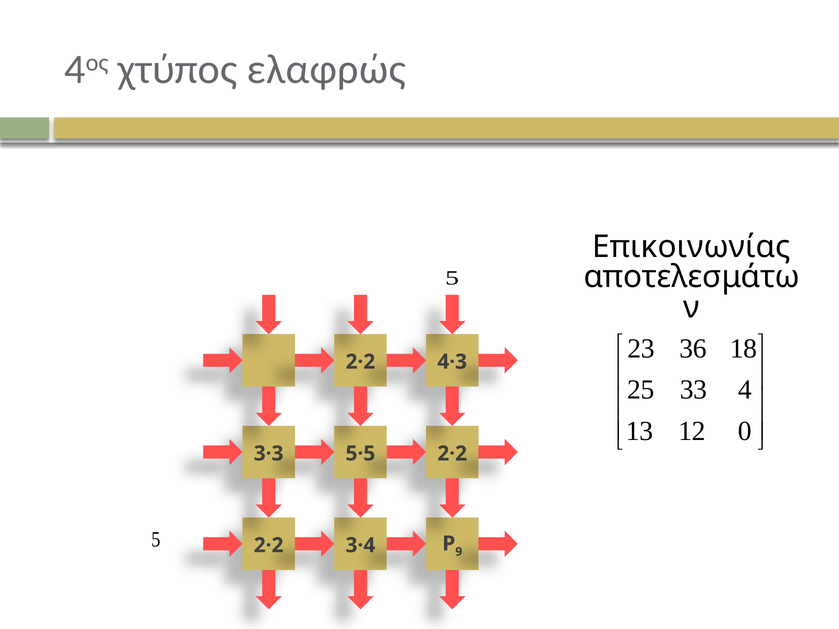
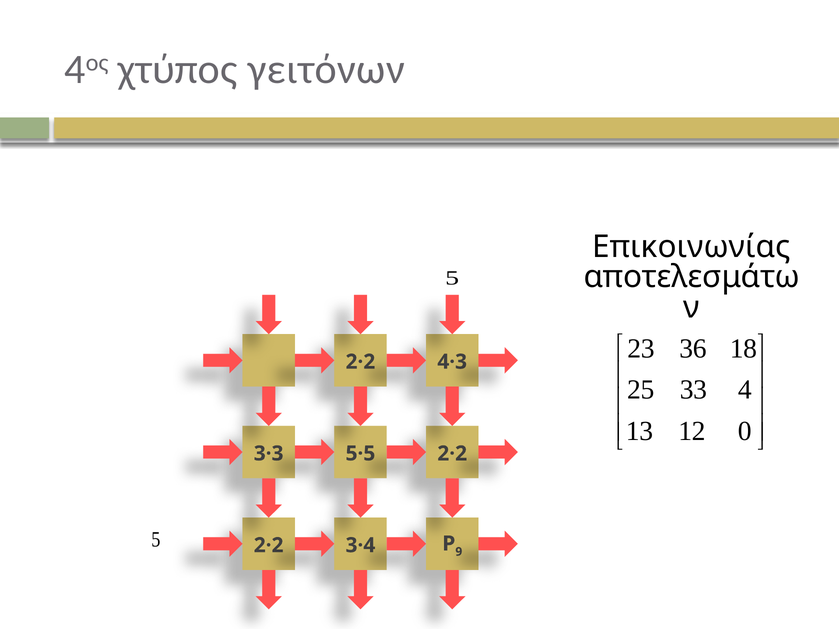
ελαφρώς: ελαφρώς -> γειτόνων
